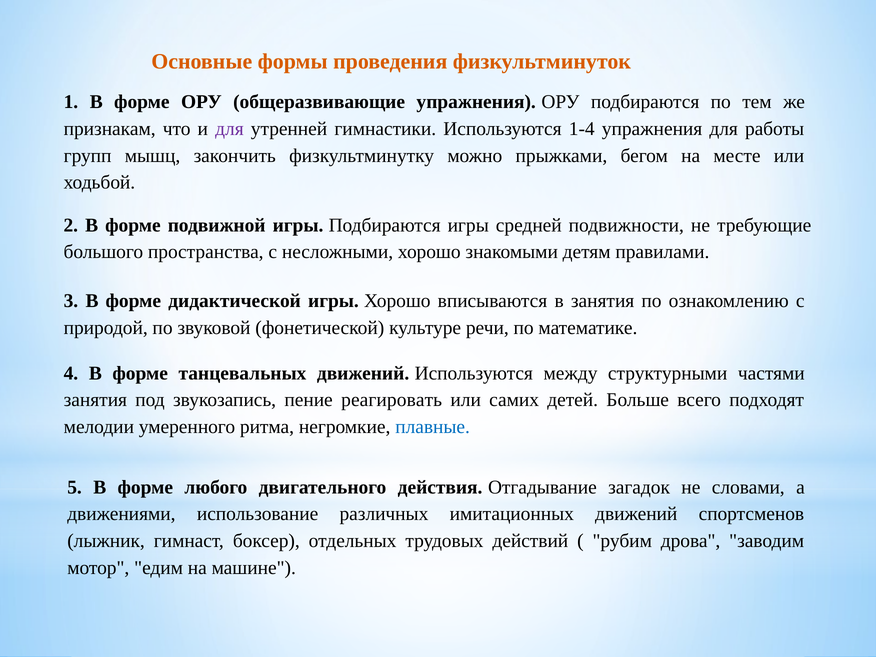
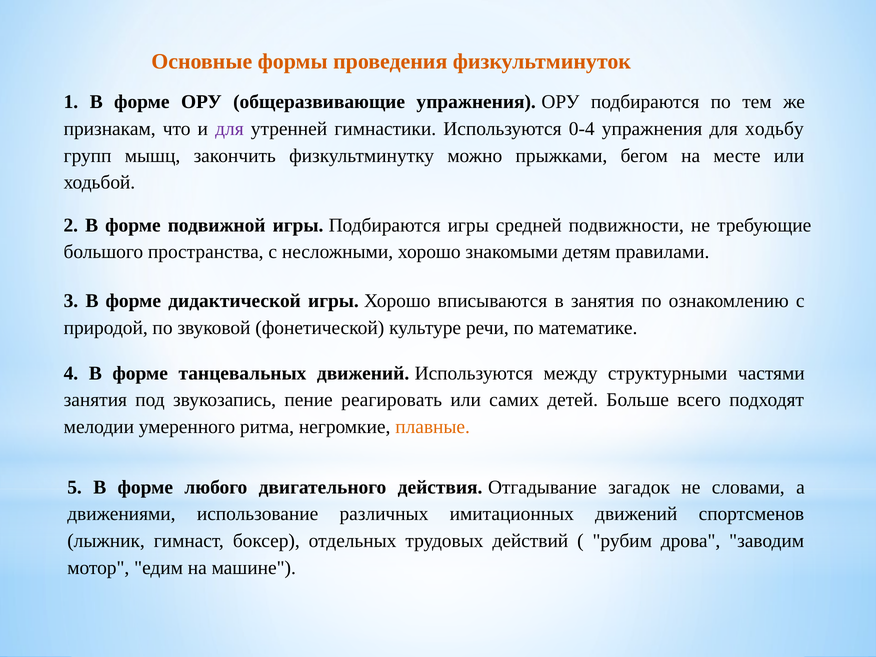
1-4: 1-4 -> 0-4
работы: работы -> ходьбу
плавные colour: blue -> orange
